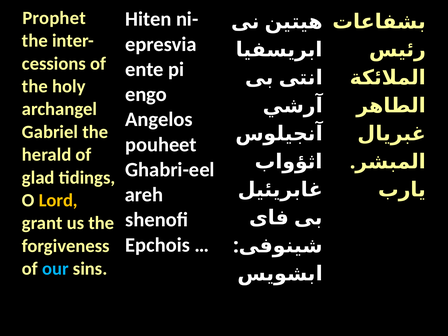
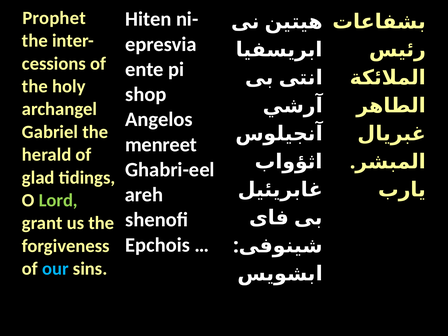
engo: engo -> shop
pouheet: pouheet -> menreet
Lord colour: yellow -> light green
